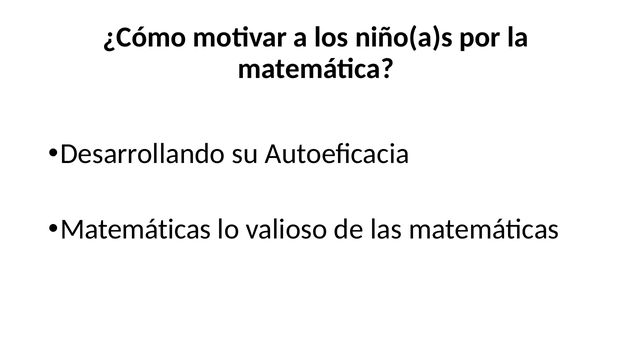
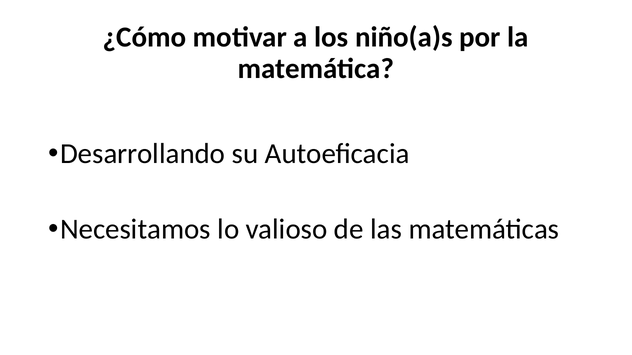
Matemáticas at (136, 230): Matemáticas -> Necesitamos
